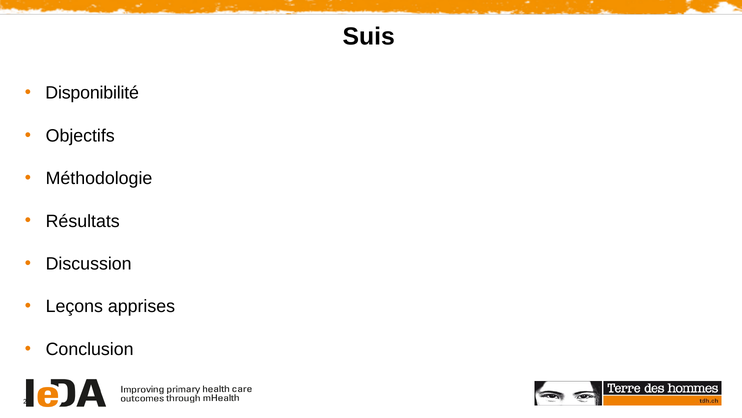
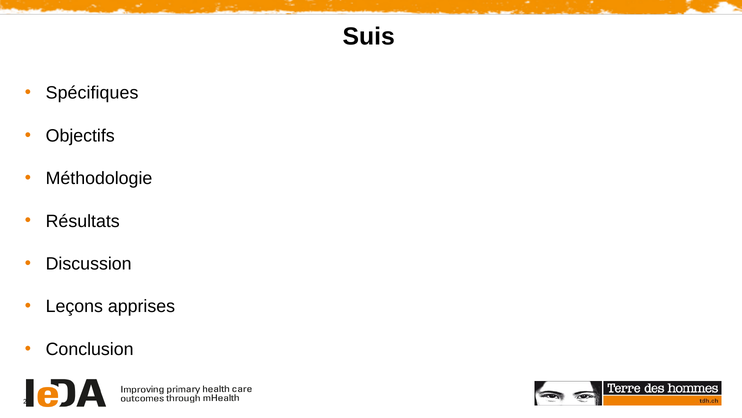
Disponibilité: Disponibilité -> Spécifiques
